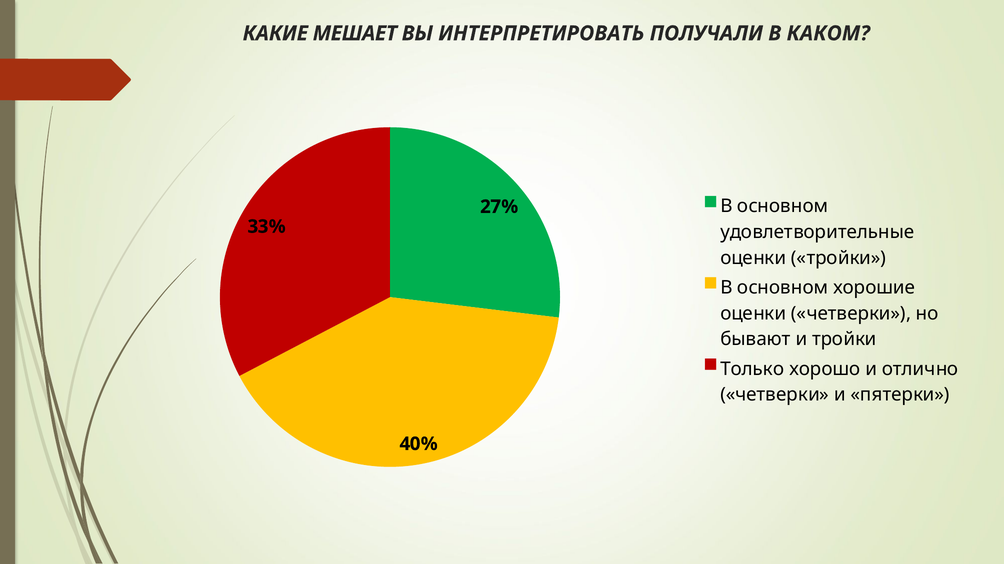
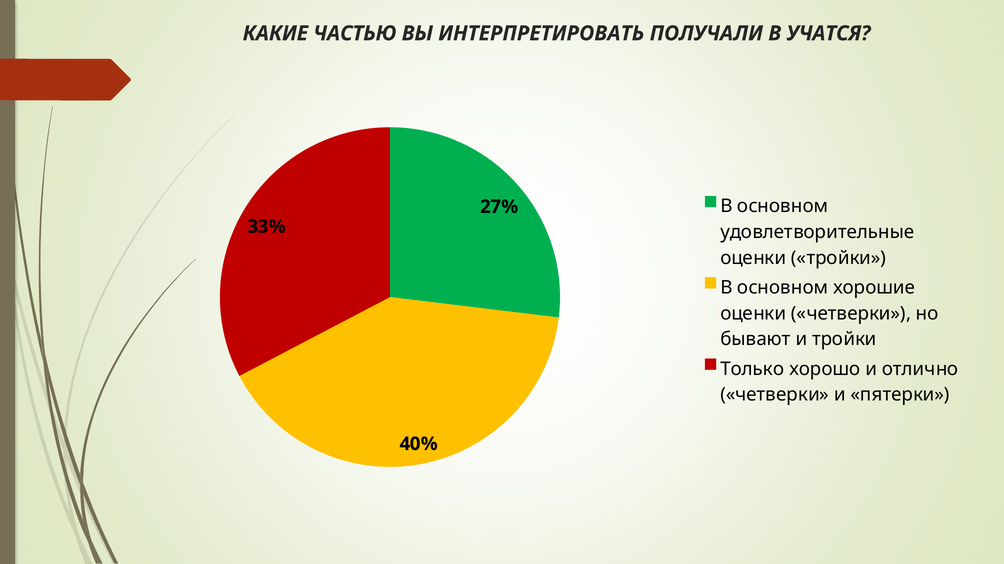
МЕШАЕТ: МЕШАЕТ -> ЧАСТЬЮ
КАКОМ: КАКОМ -> УЧАТСЯ
